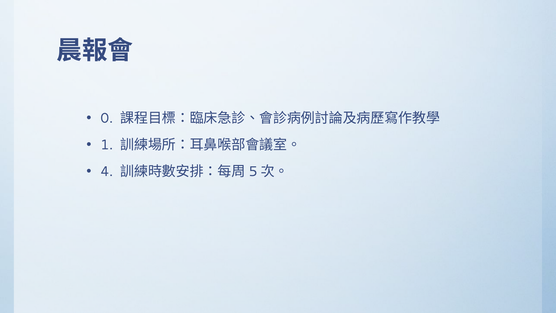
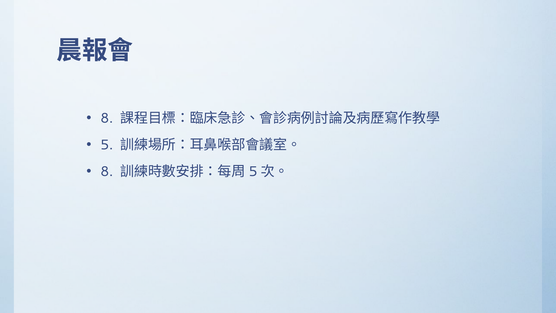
0 at (107, 118): 0 -> 8
1: 1 -> 5
4 at (107, 171): 4 -> 8
